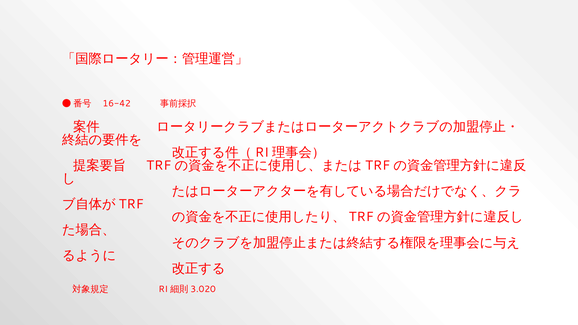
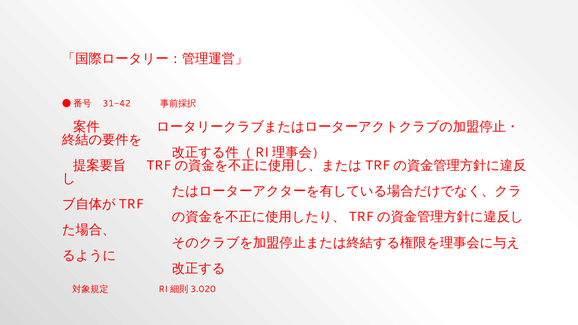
16-42: 16-42 -> 31-42
